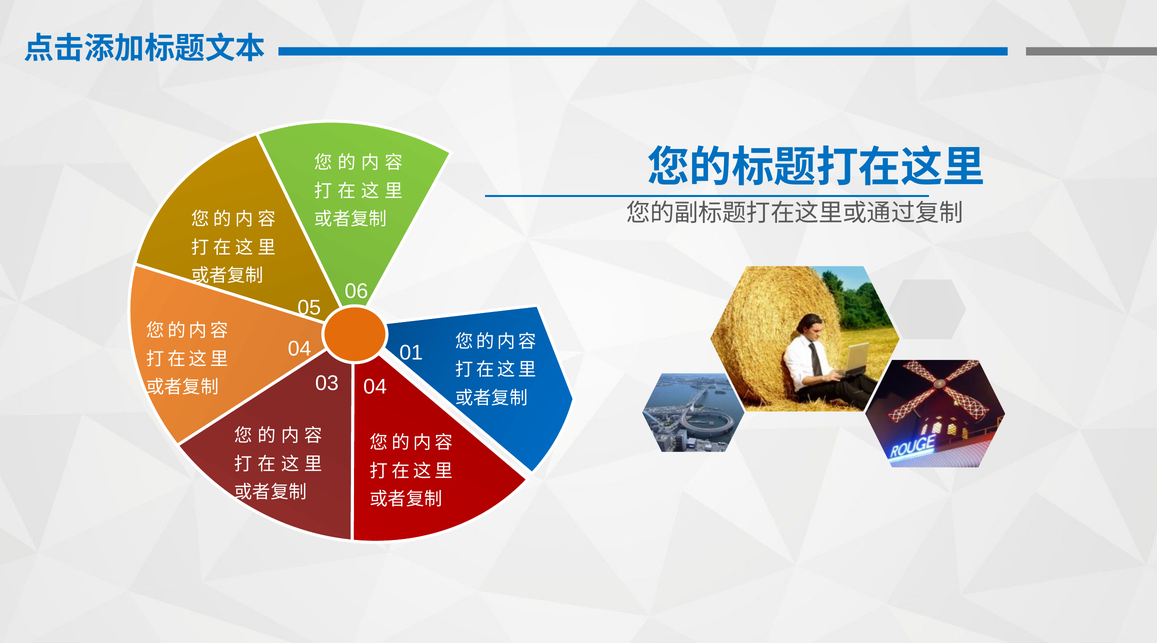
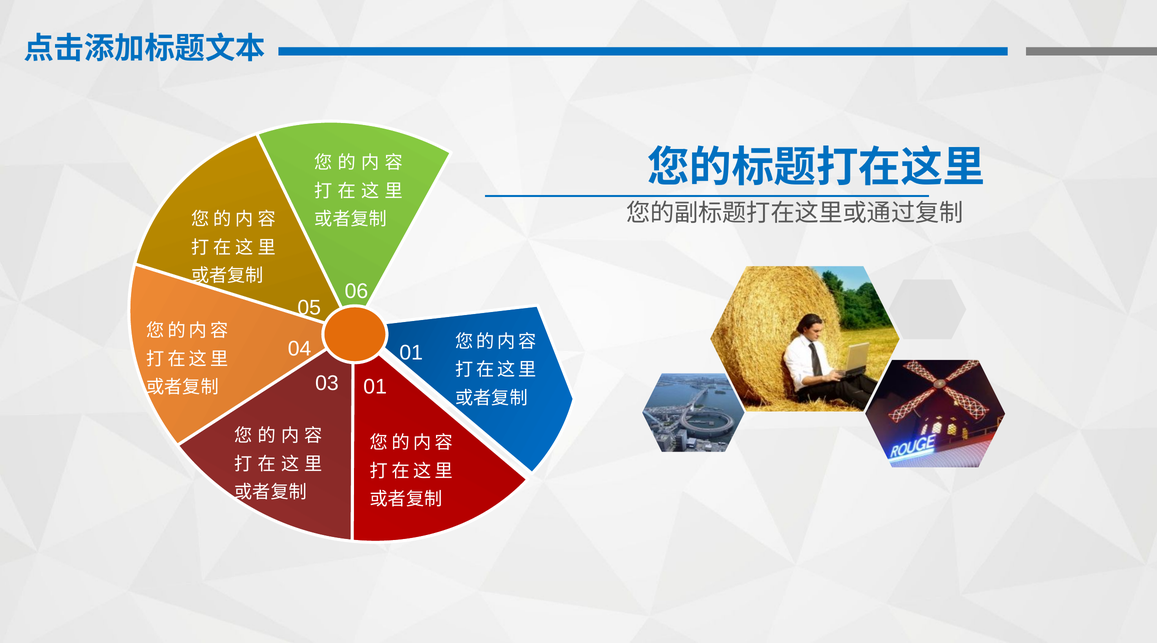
03 04: 04 -> 01
